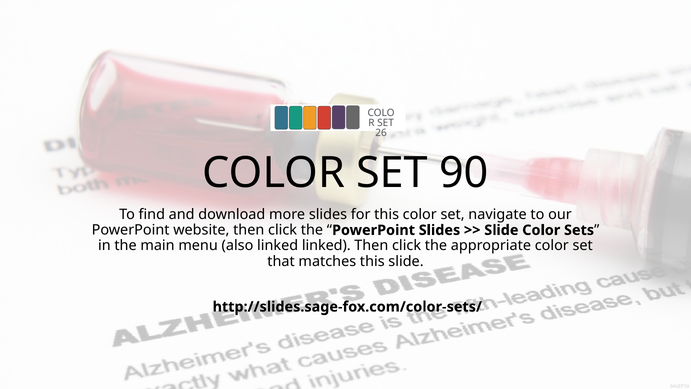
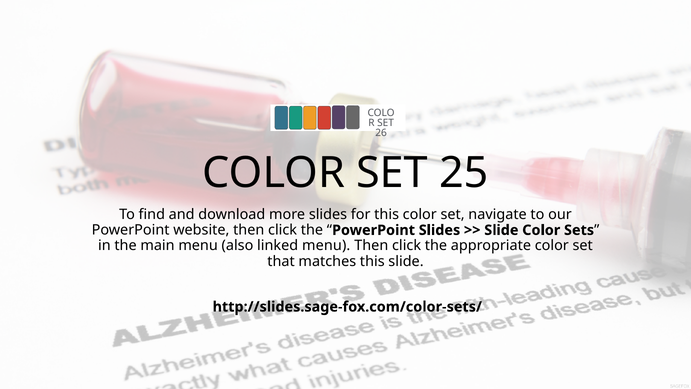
90: 90 -> 25
linked linked: linked -> menu
